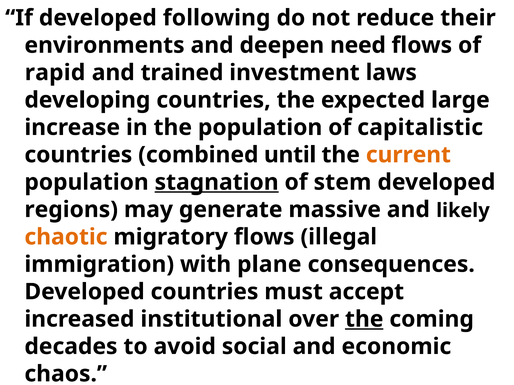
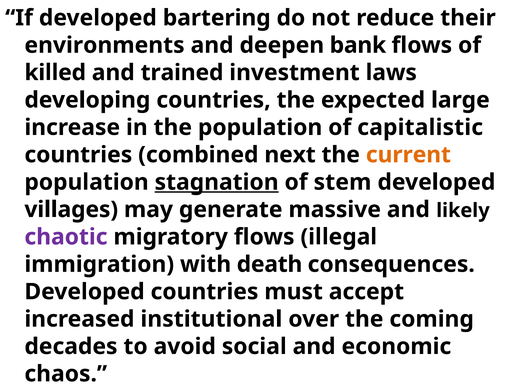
following: following -> bartering
need: need -> bank
rapid: rapid -> killed
until: until -> next
regions: regions -> villages
chaotic colour: orange -> purple
plane: plane -> death
the at (364, 319) underline: present -> none
